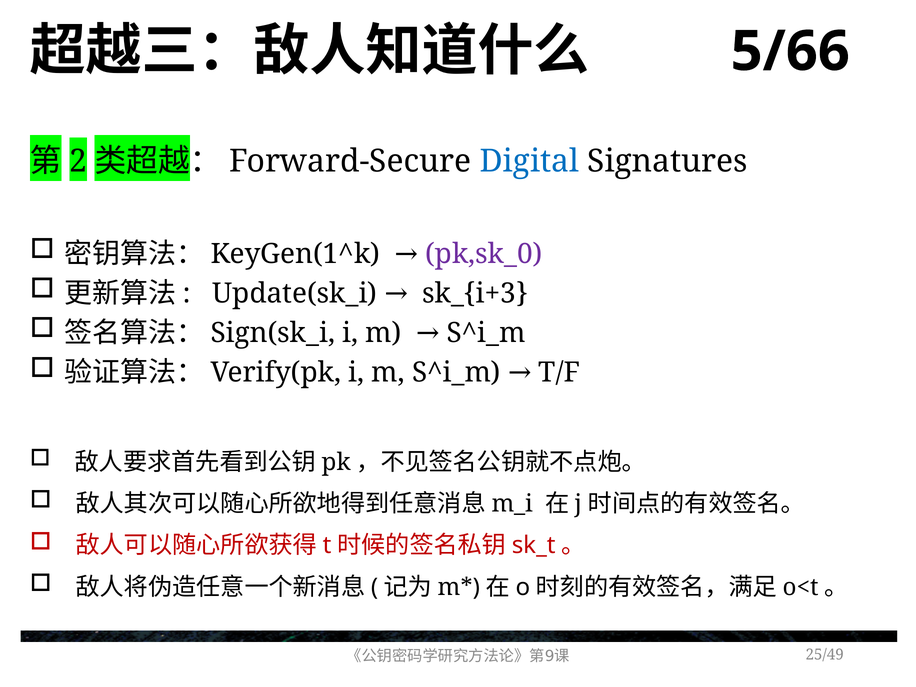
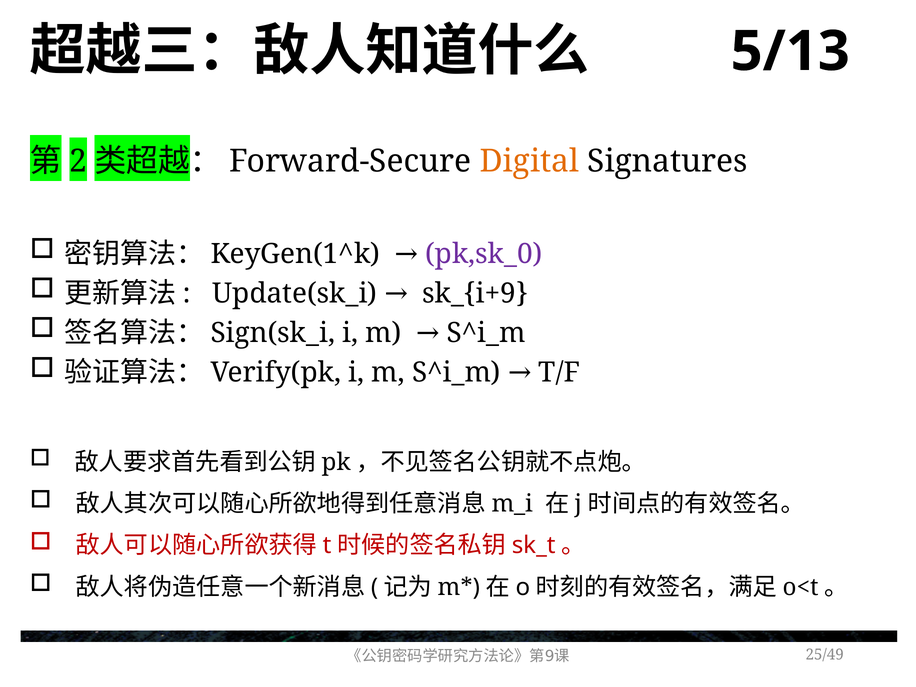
5/66: 5/66 -> 5/13
Digital colour: blue -> orange
sk_{i+3: sk_{i+3 -> sk_{i+9
